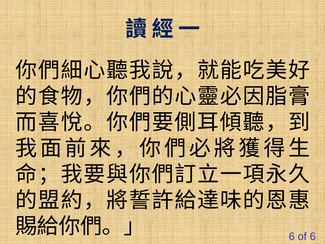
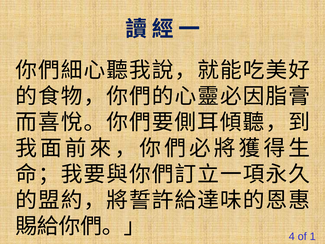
6 at (292, 236): 6 -> 4
of 6: 6 -> 1
